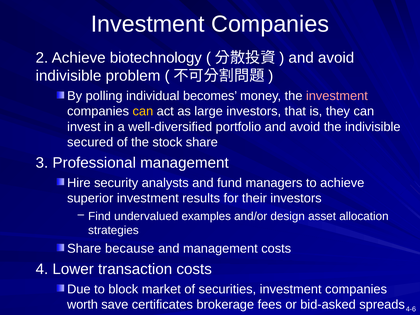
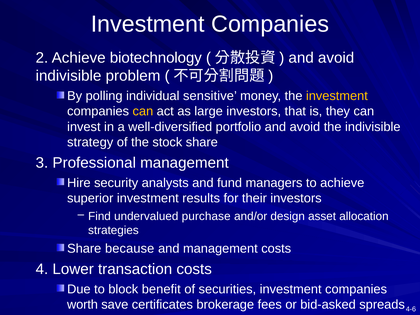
becomes: becomes -> sensitive
investment at (337, 96) colour: pink -> yellow
secured: secured -> strategy
examples: examples -> purchase
market: market -> benefit
